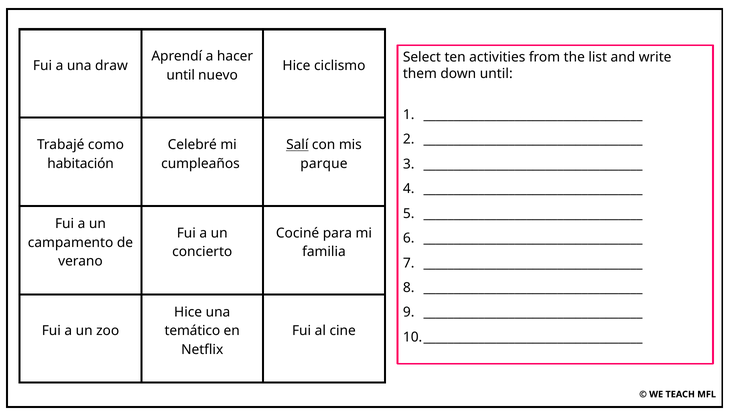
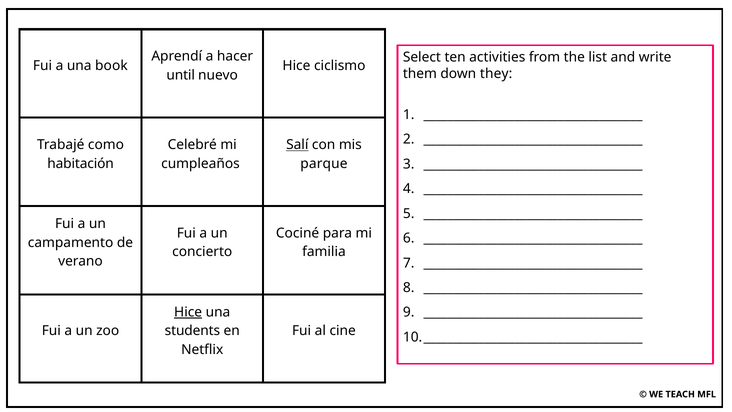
draw: draw -> book
down until: until -> they
Hice at (188, 312) underline: none -> present
temático: temático -> students
